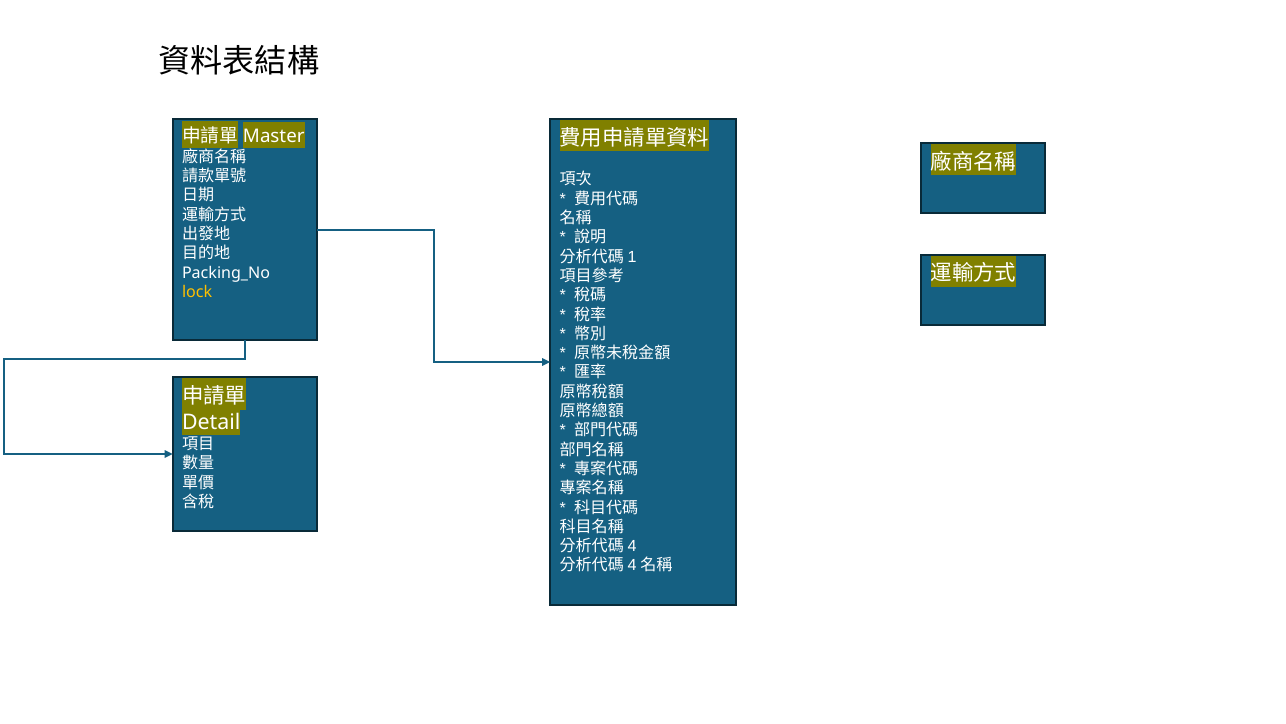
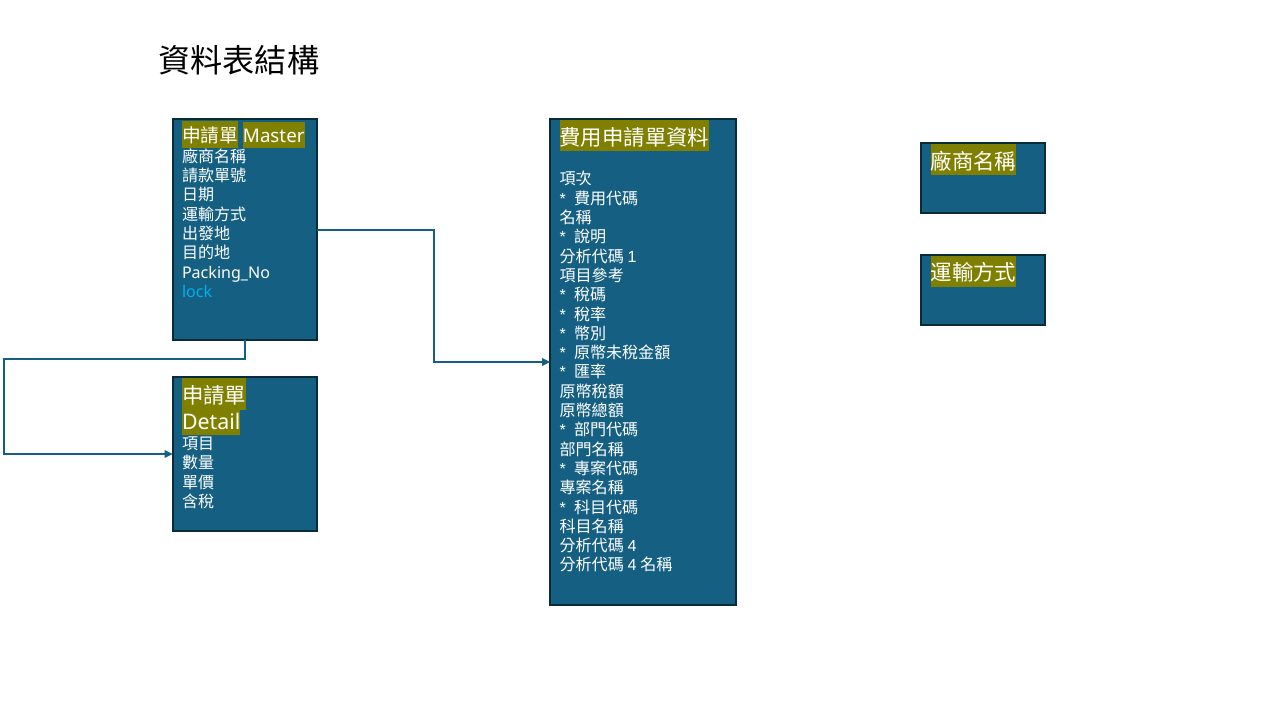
lock colour: yellow -> light blue
